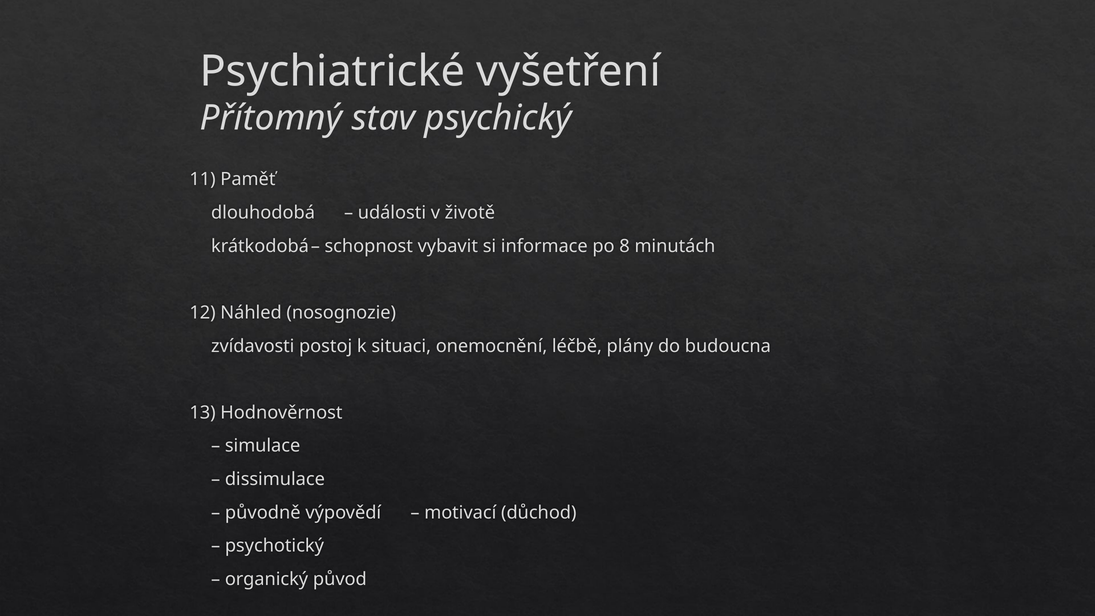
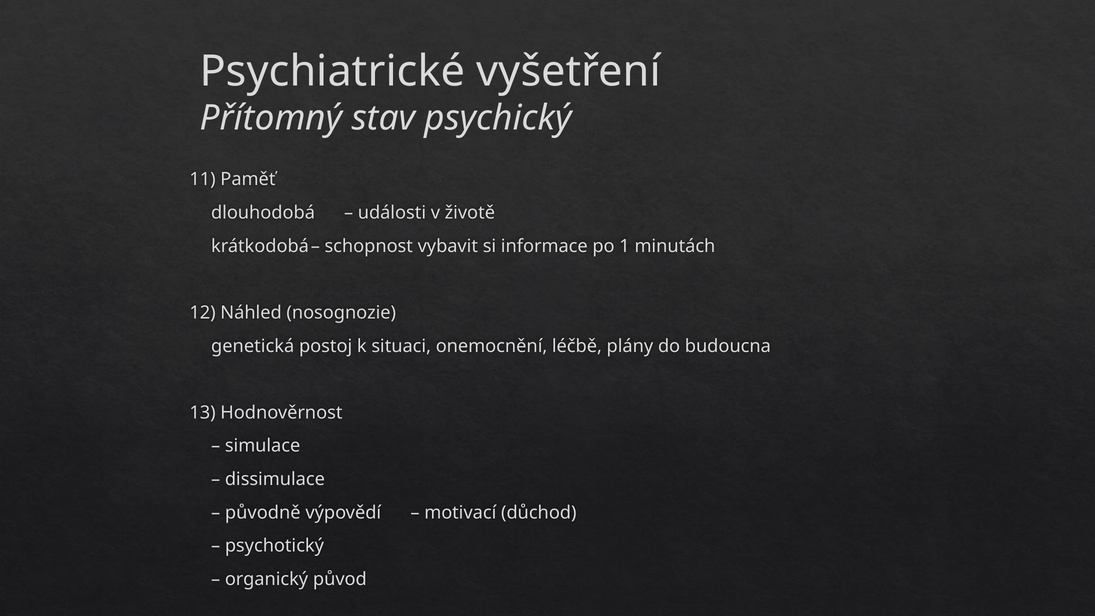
8: 8 -> 1
zvídavosti: zvídavosti -> genetická
